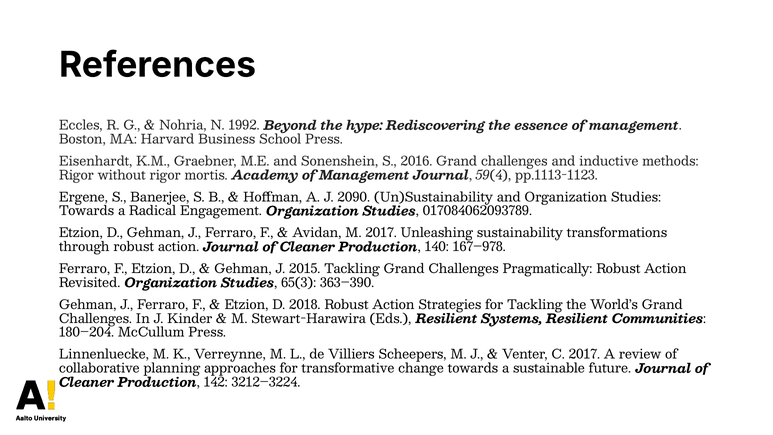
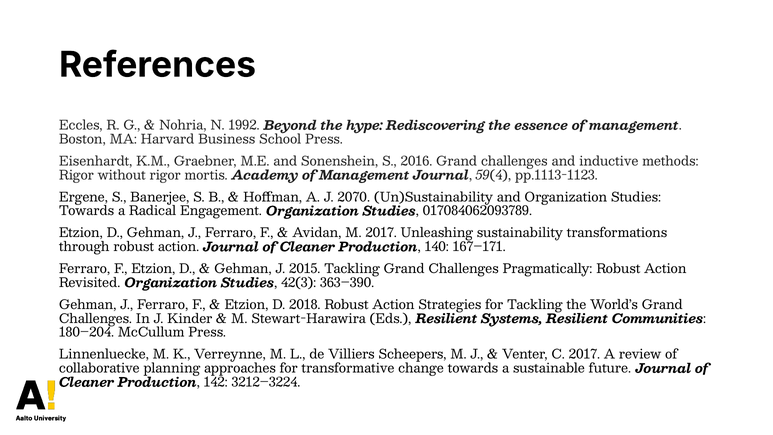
2090: 2090 -> 2070
167–978: 167–978 -> 167–171
65(3: 65(3 -> 42(3
